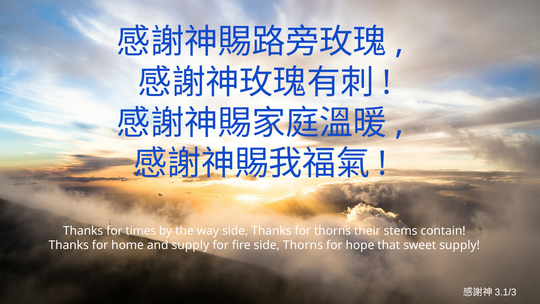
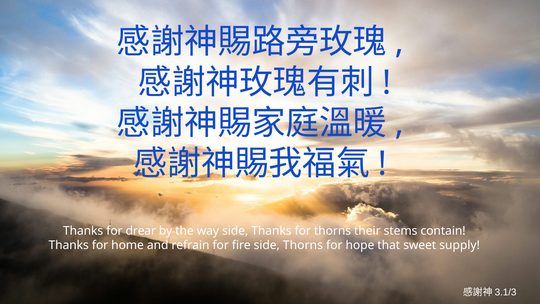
times: times -> drear
and supply: supply -> refrain
